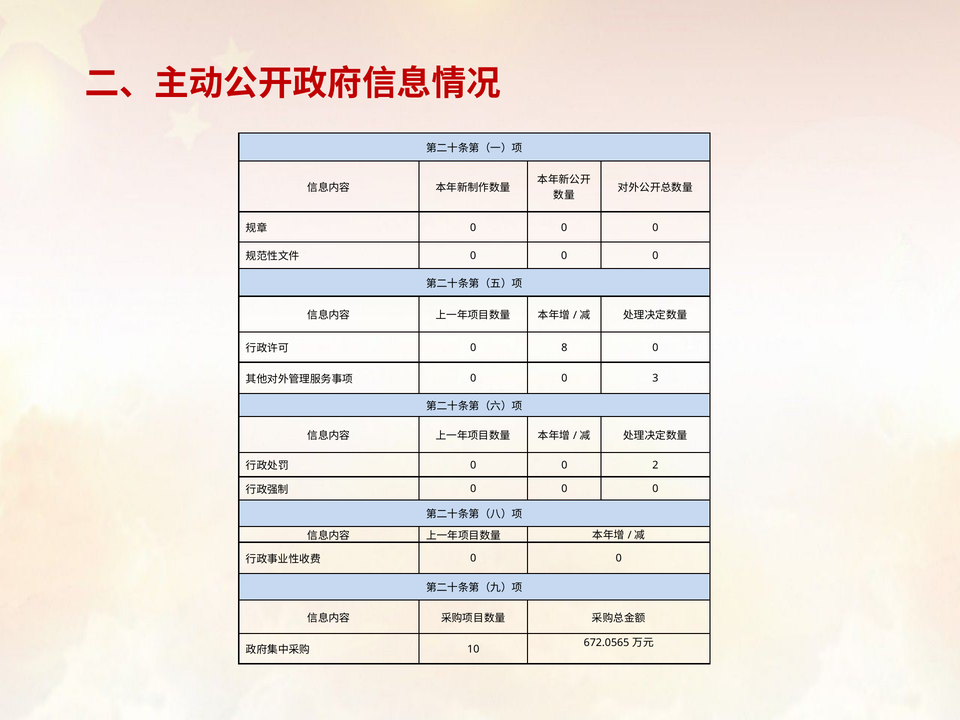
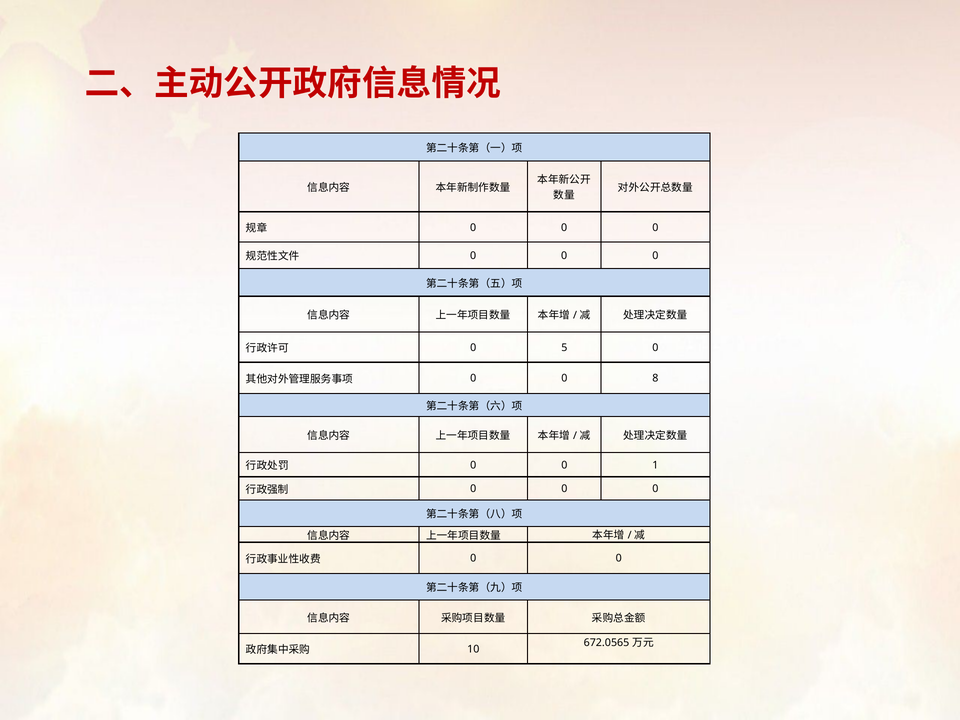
8: 8 -> 5
3: 3 -> 8
2: 2 -> 1
